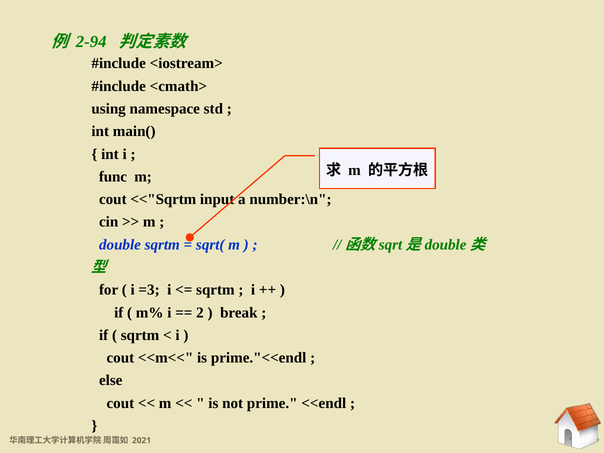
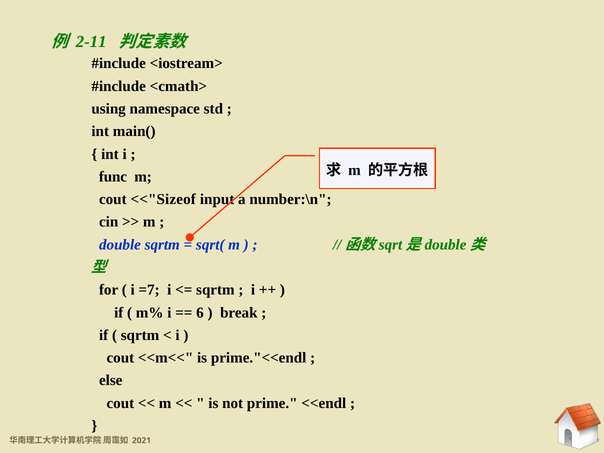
2-94: 2-94 -> 2-11
<<"Sqrtm: <<"Sqrtm -> <<"Sizeof
=3: =3 -> =7
2: 2 -> 6
